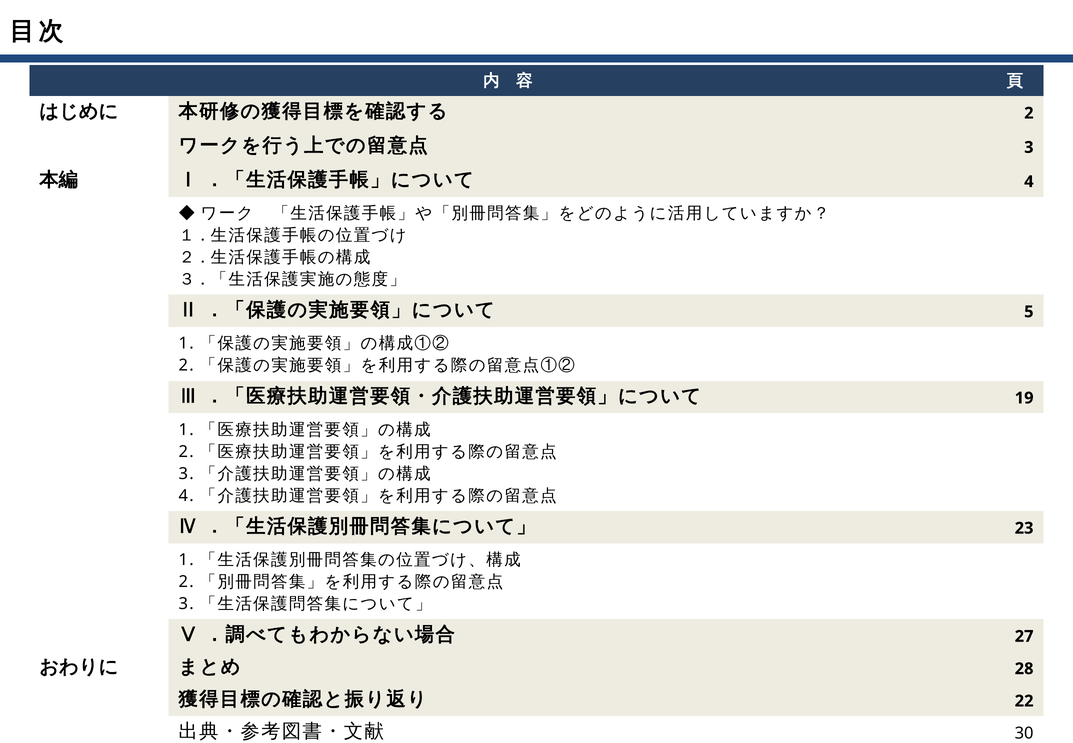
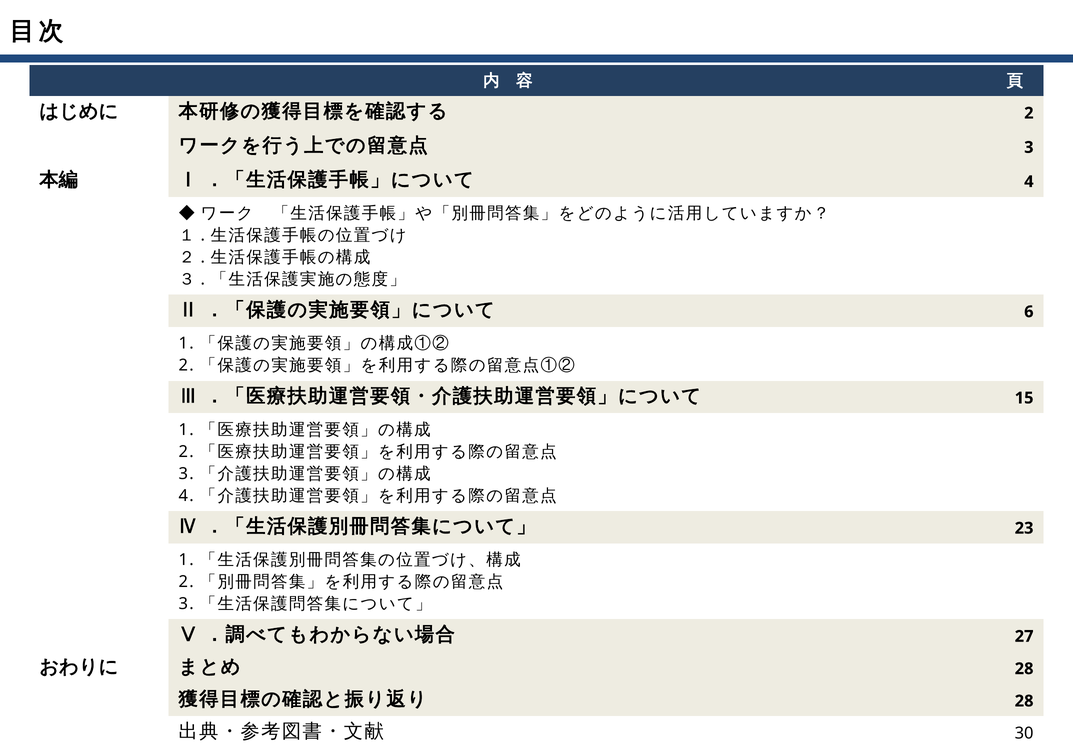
5: 5 -> 6
19: 19 -> 15
22 at (1024, 701): 22 -> 28
